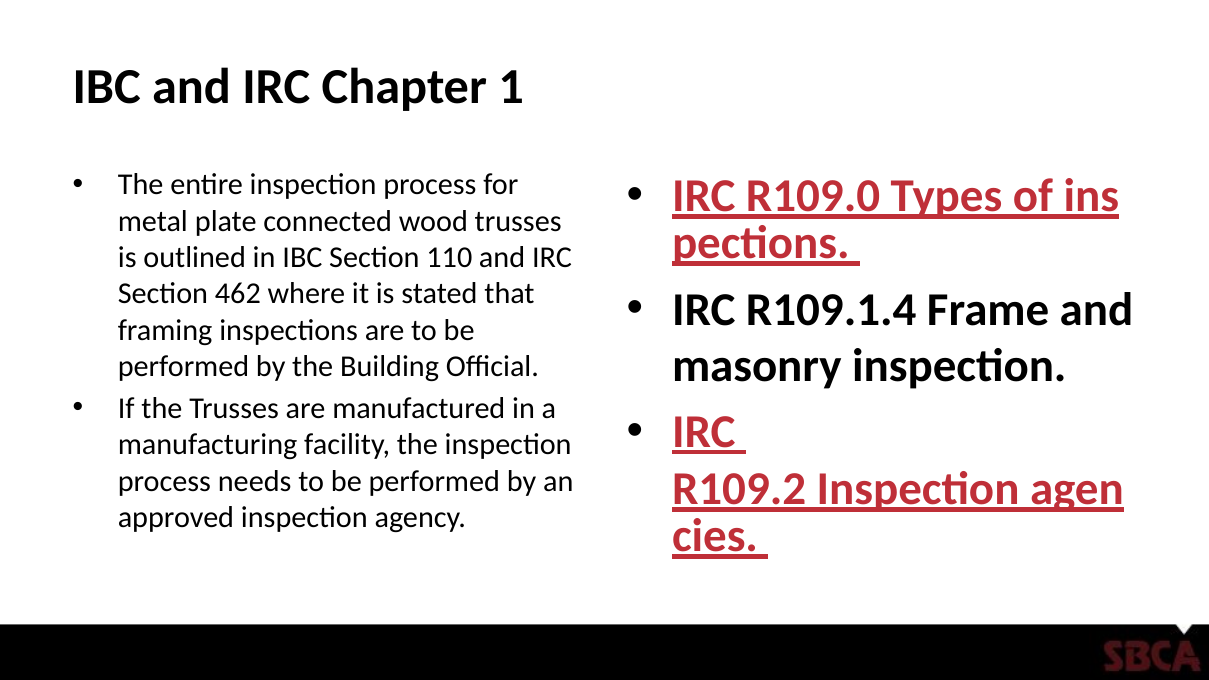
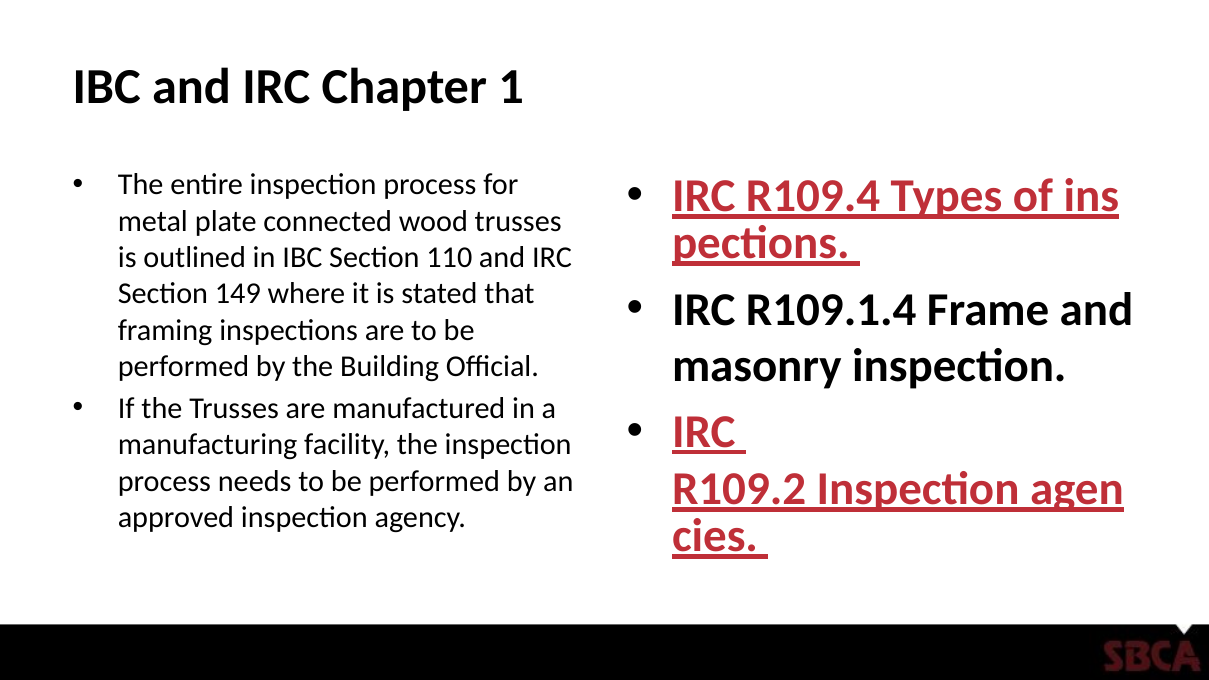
R109.0: R109.0 -> R109.4
462: 462 -> 149
